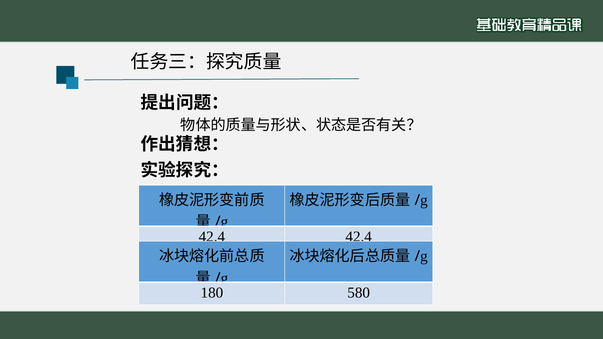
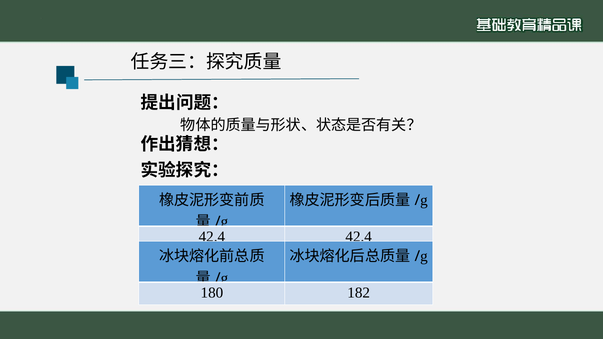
580: 580 -> 182
